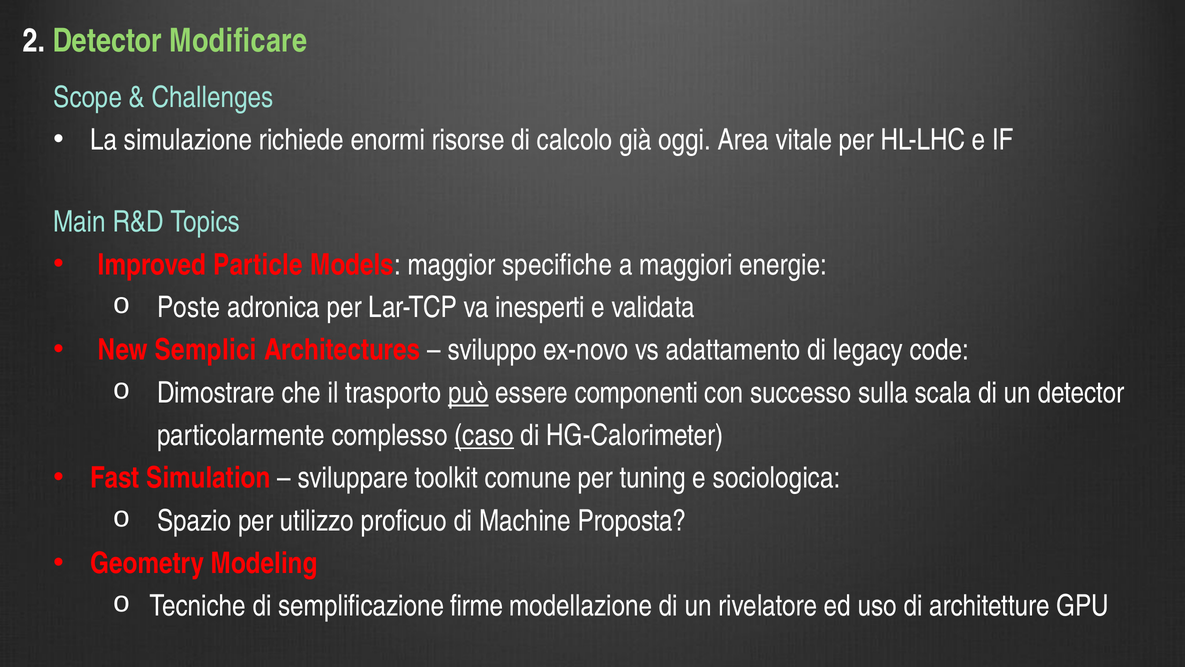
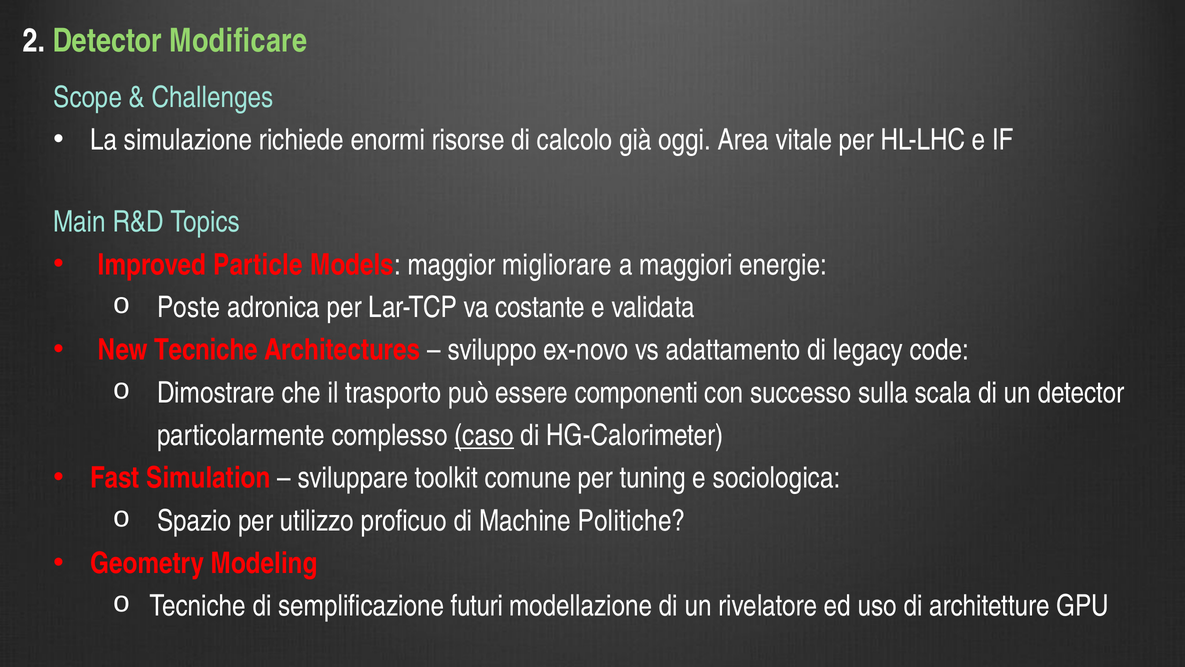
specifiche: specifiche -> migliorare
inesperti: inesperti -> costante
New Semplici: Semplici -> Tecniche
può underline: present -> none
Proposta: Proposta -> Politiche
firme: firme -> futuri
